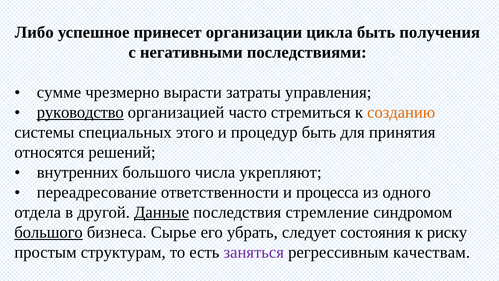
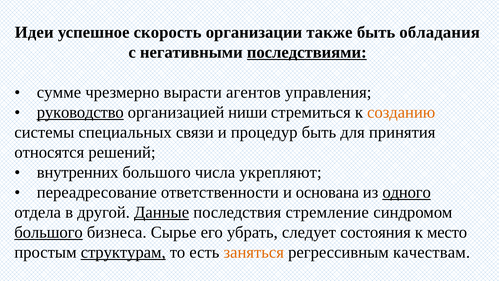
Либо: Либо -> Идеи
принесет: принесет -> скорость
цикла: цикла -> также
получения: получения -> обладания
последствиями underline: none -> present
затраты: затраты -> агентов
часто: часто -> ниши
этого: этого -> связи
процесса: процесса -> основана
одного underline: none -> present
риску: риску -> место
структурам underline: none -> present
заняться colour: purple -> orange
